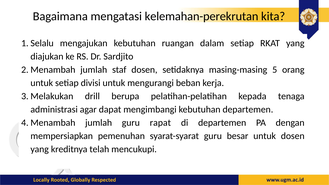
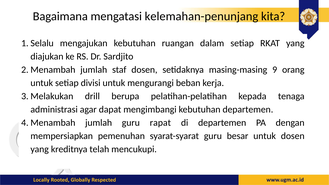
kelemahan-perekrutan: kelemahan-perekrutan -> kelemahan-penunjang
5: 5 -> 9
